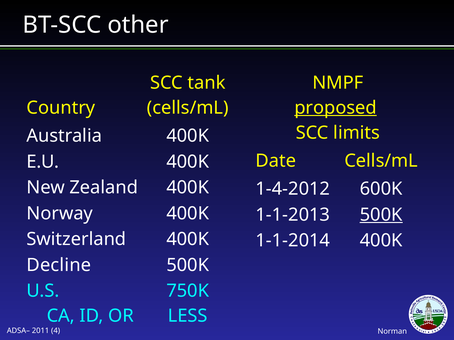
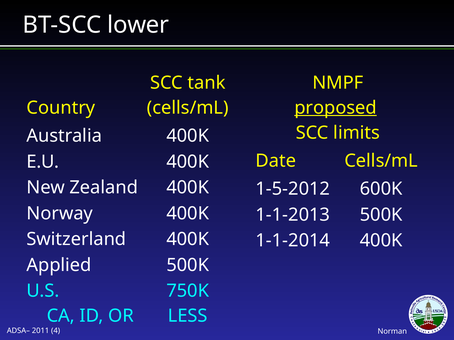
other: other -> lower
1-4-2012: 1-4-2012 -> 1-5-2012
500K at (381, 215) underline: present -> none
Decline: Decline -> Applied
